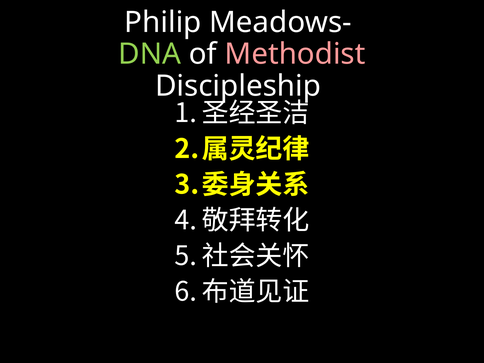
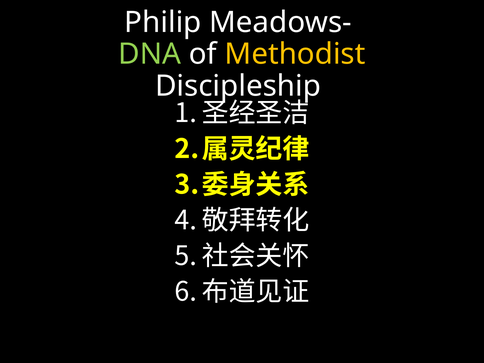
Methodist colour: pink -> yellow
